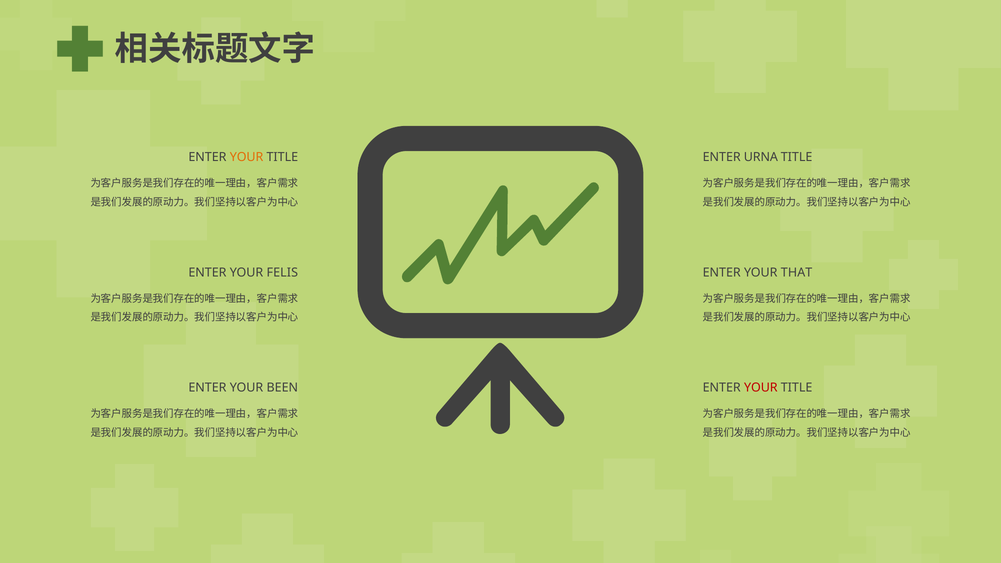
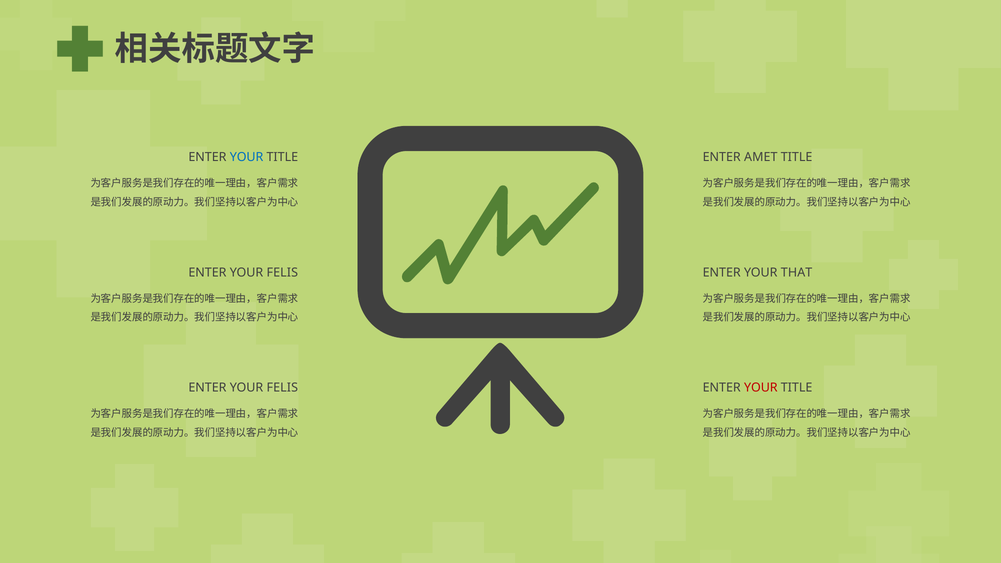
YOUR at (247, 157) colour: orange -> blue
URNA: URNA -> AMET
BEEN at (282, 388): BEEN -> FELIS
